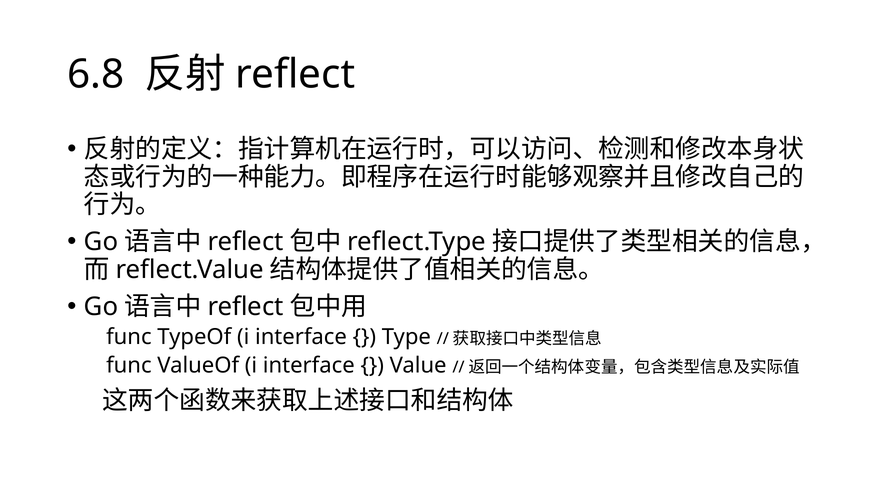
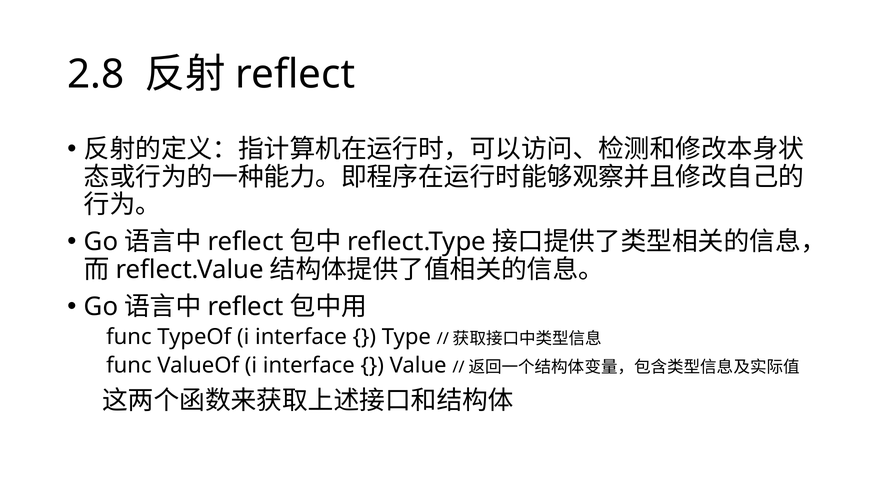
6.8: 6.8 -> 2.8
